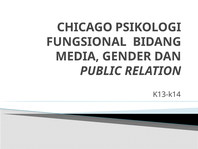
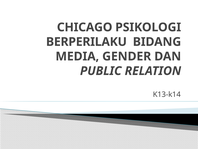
FUNGSIONAL: FUNGSIONAL -> BERPERILAKU
